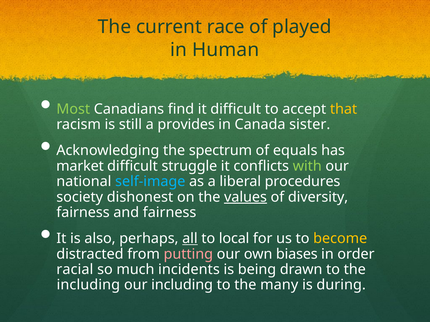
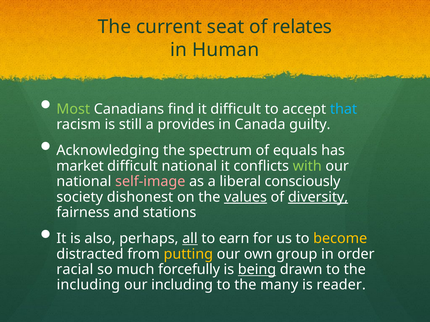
race: race -> seat
played: played -> relates
that colour: yellow -> light blue
sister: sister -> guilty
difficult struggle: struggle -> national
self-image colour: light blue -> pink
procedures: procedures -> consciously
diversity underline: none -> present
and fairness: fairness -> stations
local: local -> earn
putting colour: pink -> yellow
biases: biases -> group
incidents: incidents -> forcefully
being underline: none -> present
during: during -> reader
